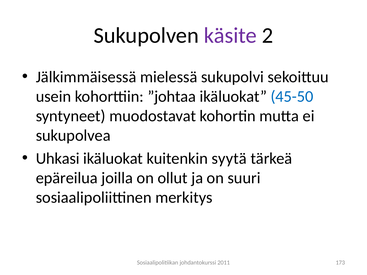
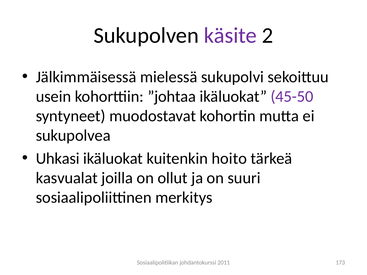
45-50 colour: blue -> purple
syytä: syytä -> hoito
epäreilua: epäreilua -> kasvualat
